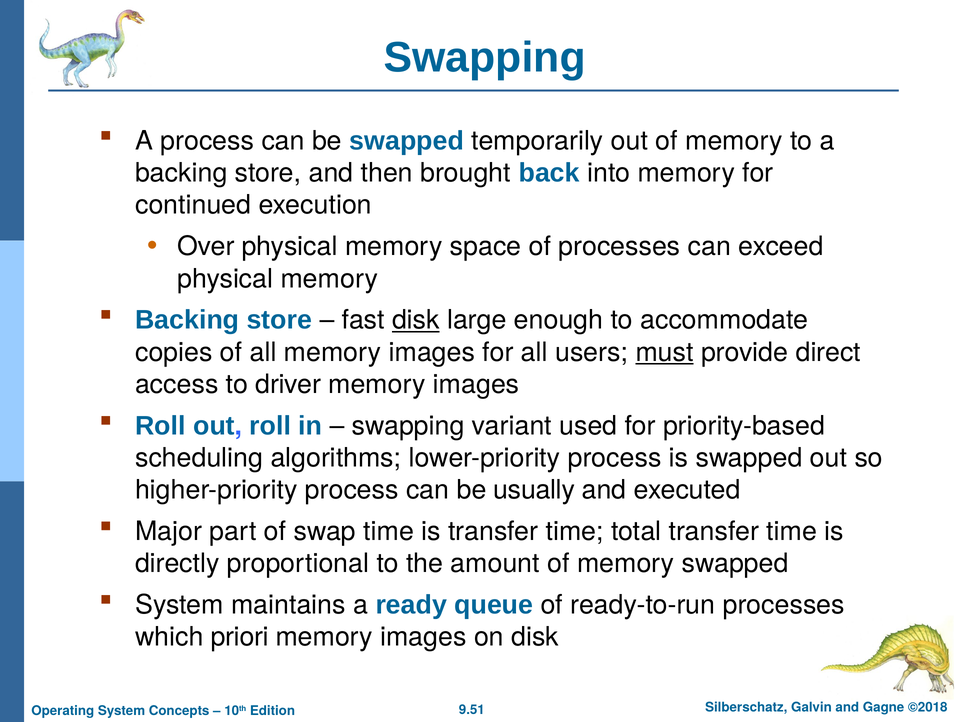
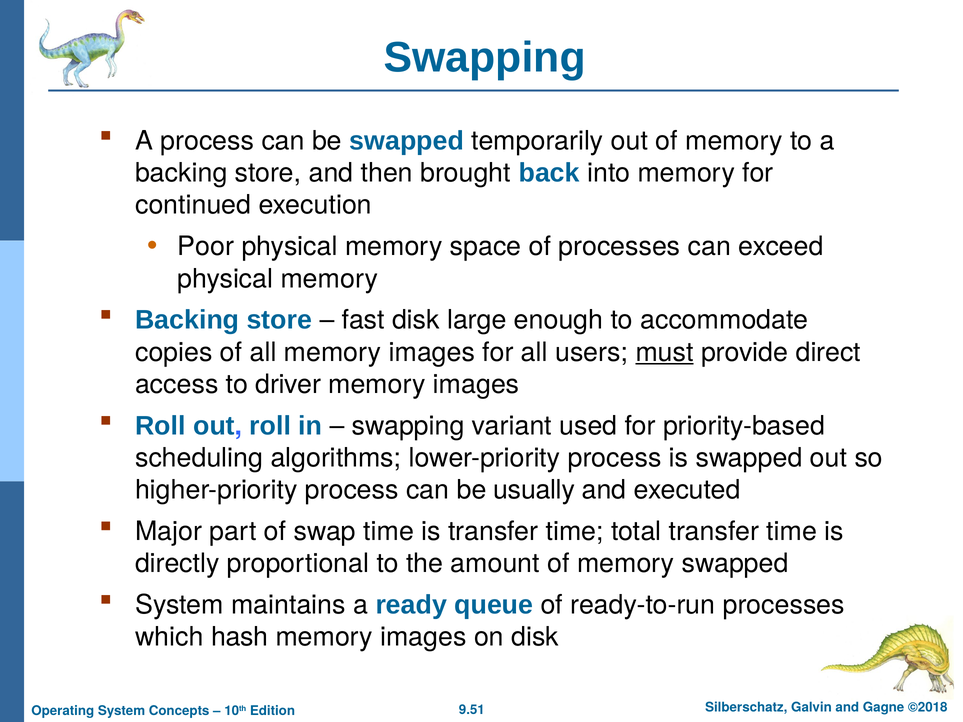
Over: Over -> Poor
disk at (416, 320) underline: present -> none
priori: priori -> hash
